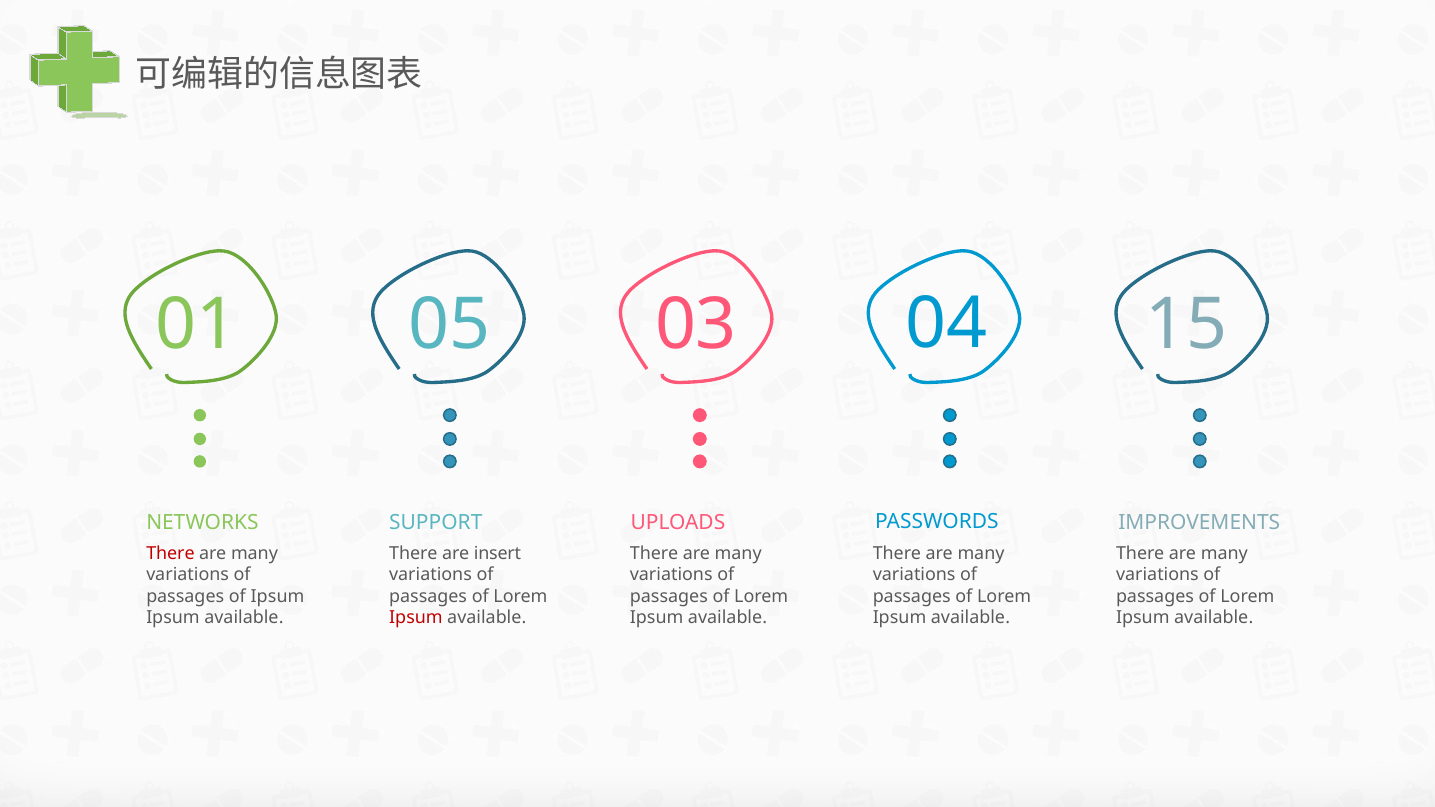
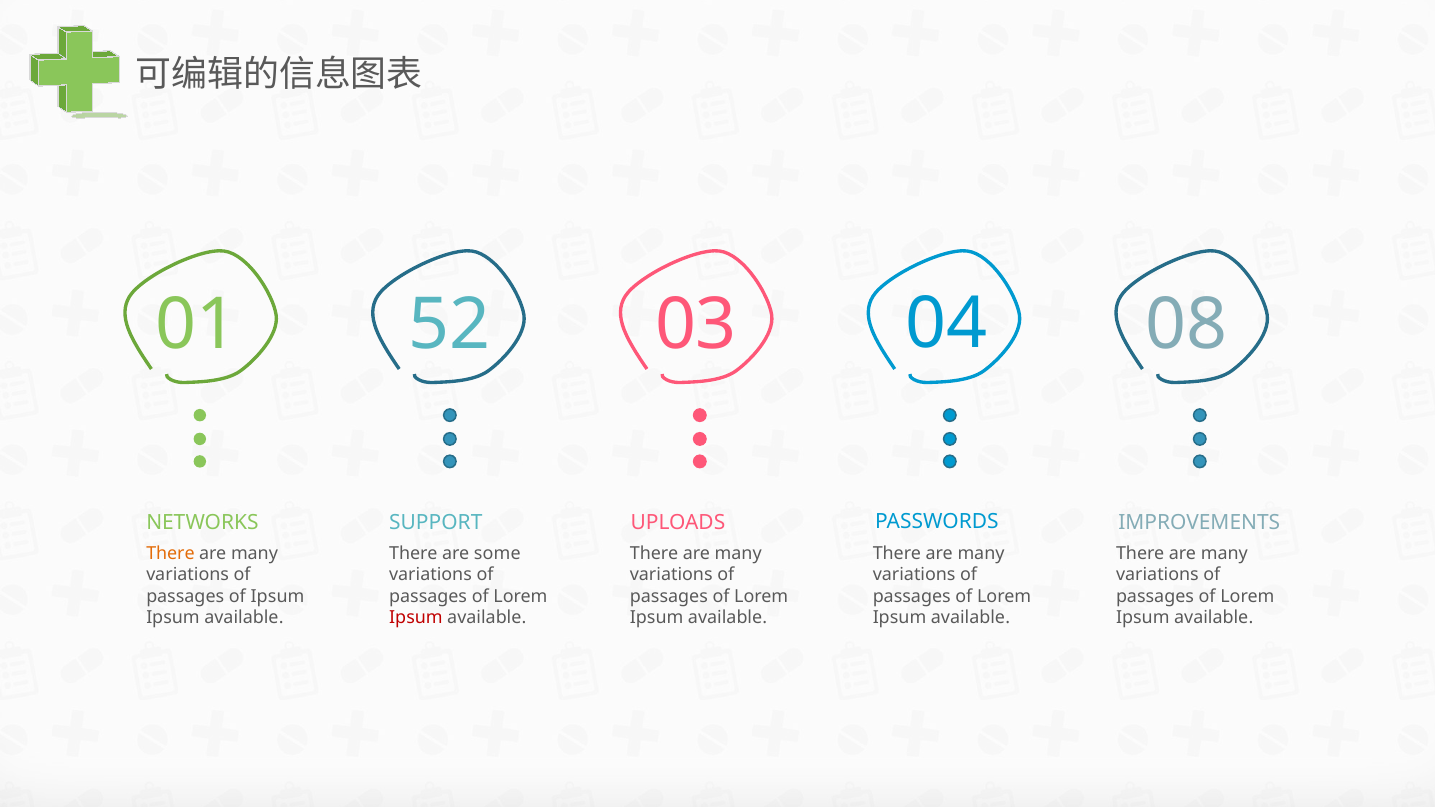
05: 05 -> 52
15: 15 -> 08
There at (170, 553) colour: red -> orange
insert: insert -> some
